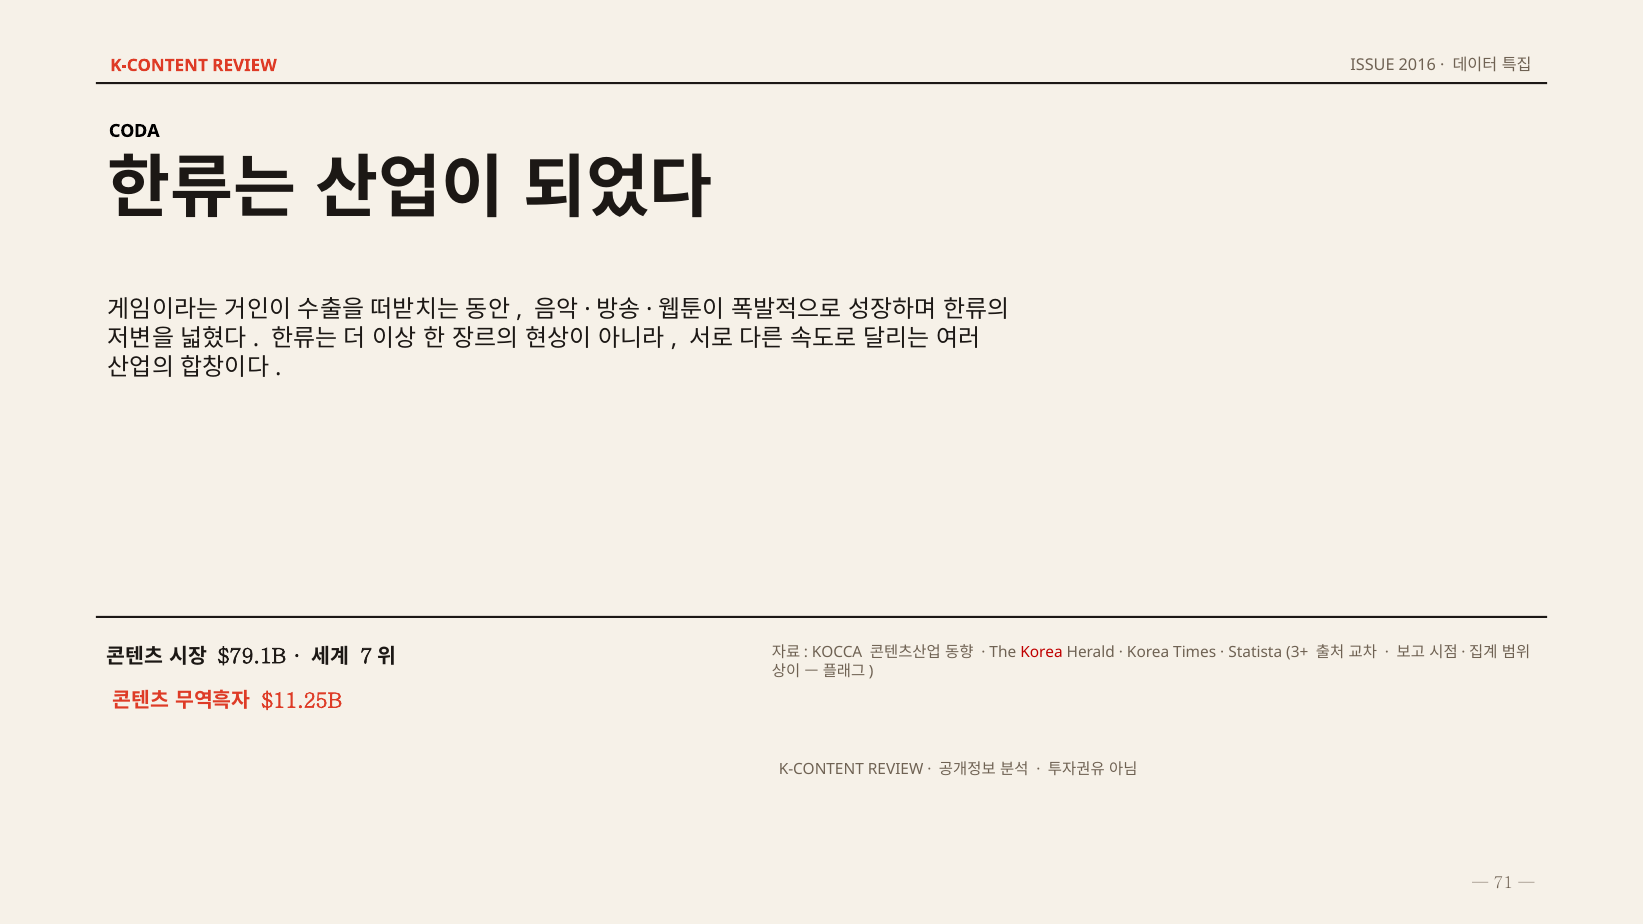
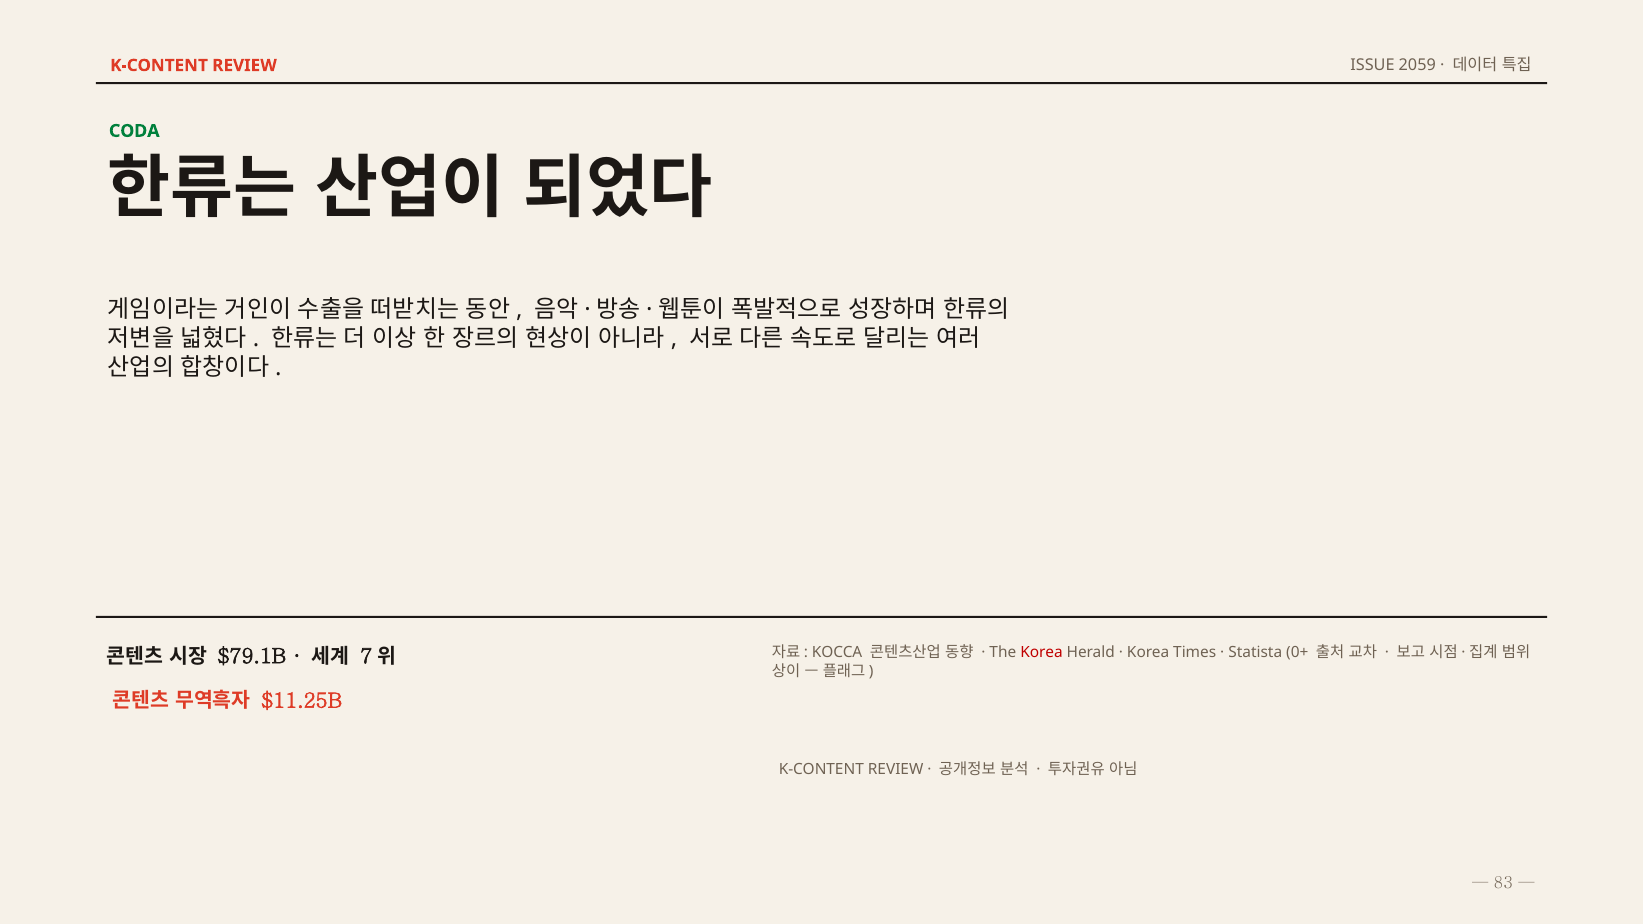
2016: 2016 -> 2059
CODA colour: black -> green
3+: 3+ -> 0+
71: 71 -> 83
